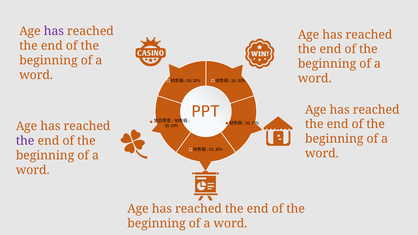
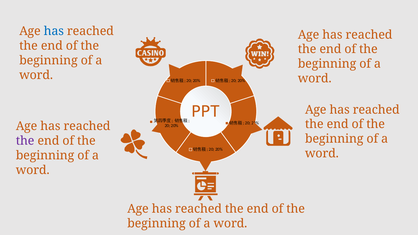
has at (54, 31) colour: purple -> blue
